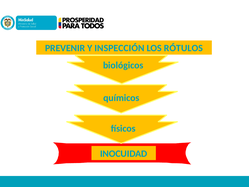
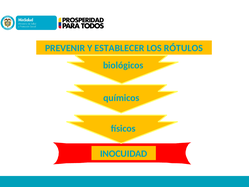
INSPECCIÓN: INSPECCIÓN -> ESTABLECER
